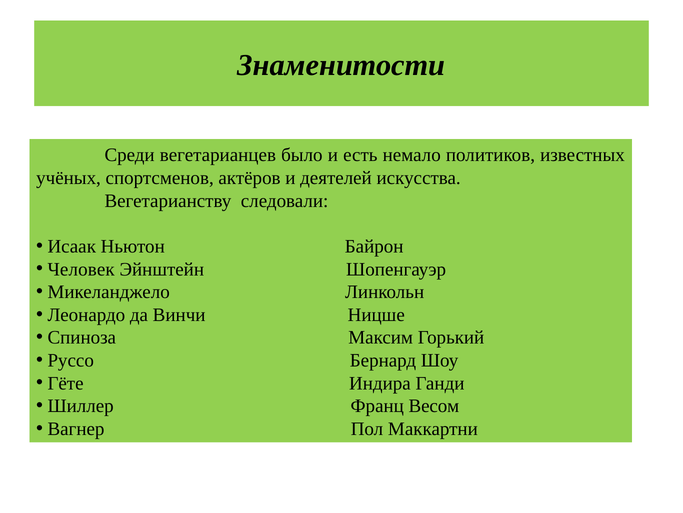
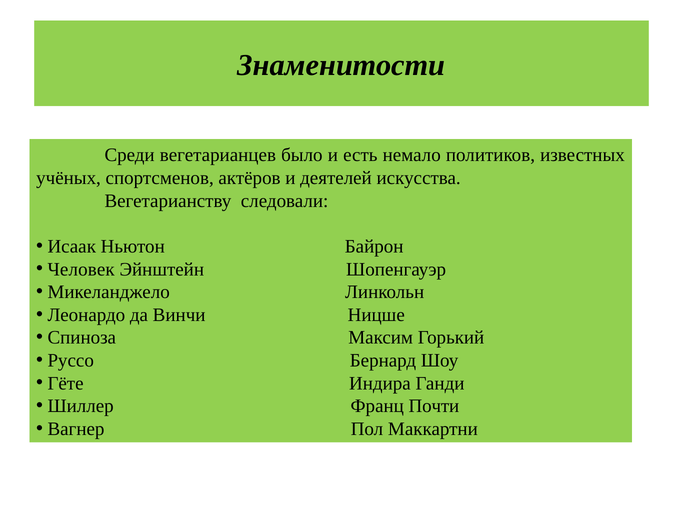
Весом: Весом -> Почти
